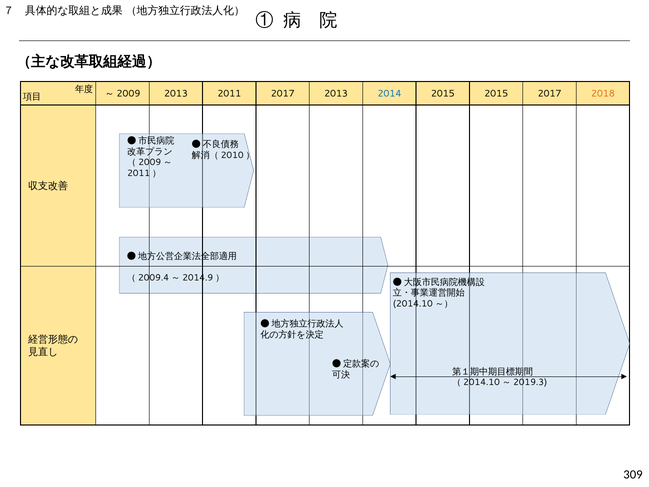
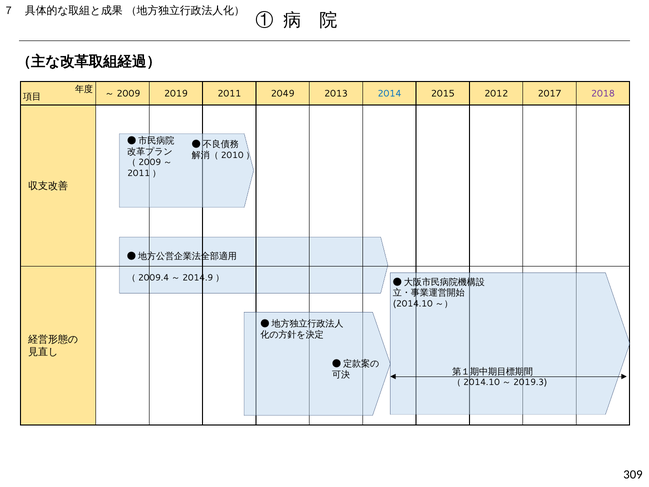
～2009 2013: 2013 -> 2019
2011 2017: 2017 -> 2049
2015 2015: 2015 -> 2012
2018 colour: orange -> purple
